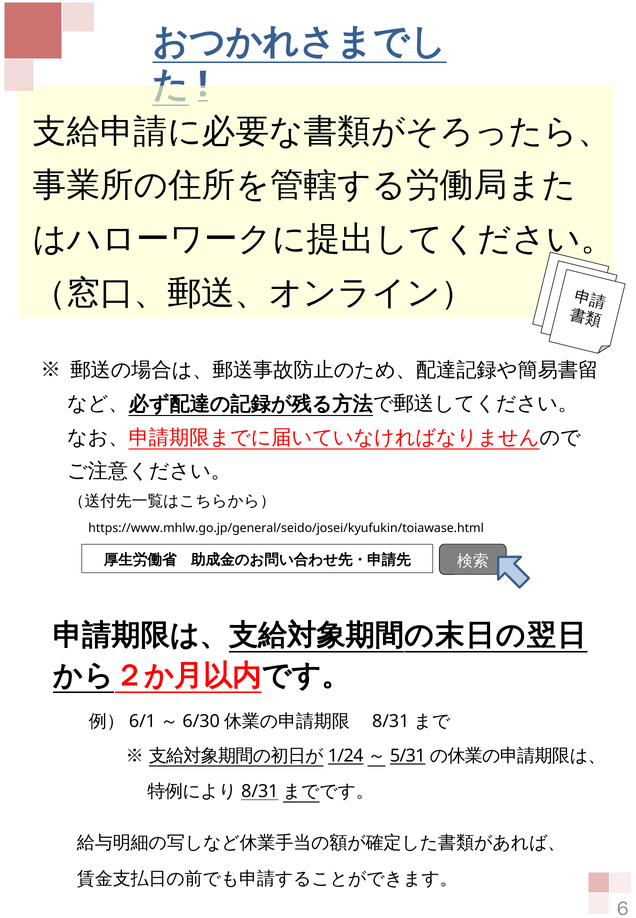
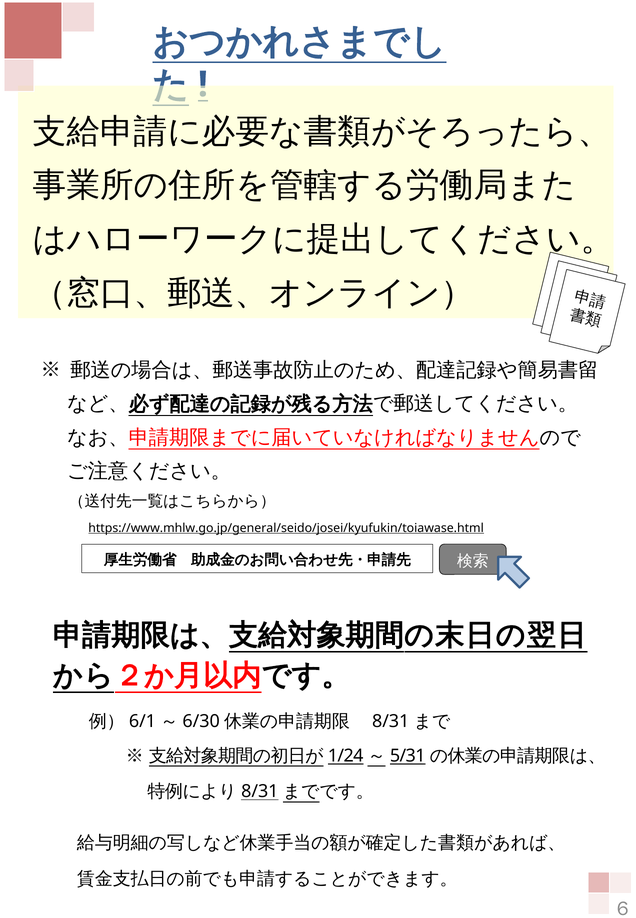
https://www.mhlw.go.jp/general/seido/josei/kyufukin/toiawase.html underline: none -> present
